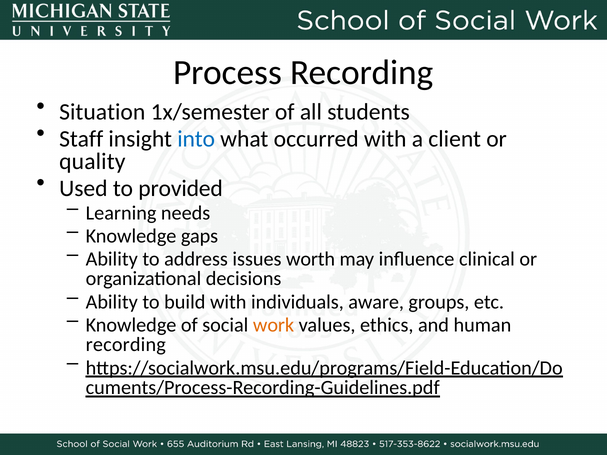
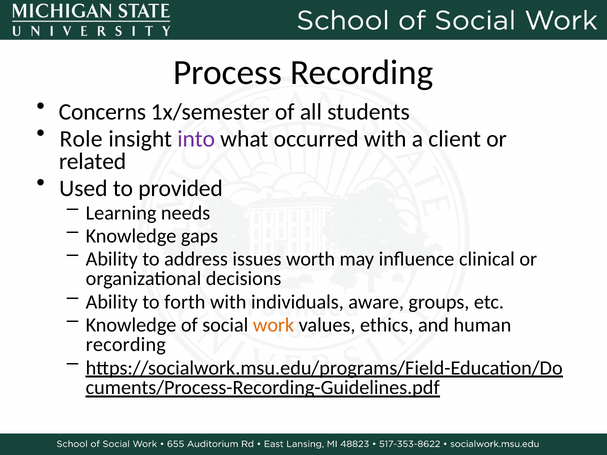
Situation: Situation -> Concerns
Staff: Staff -> Role
into colour: blue -> purple
quality: quality -> related
build: build -> forth
